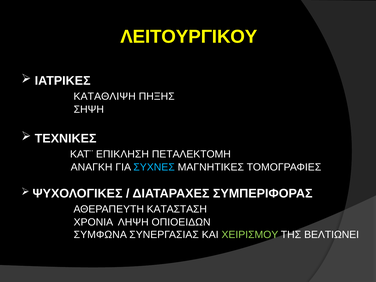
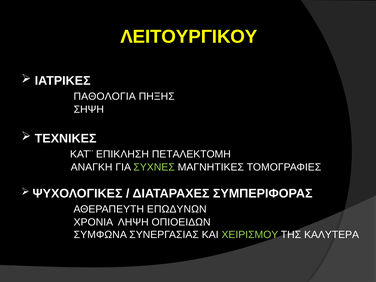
ΚΑΤΑΘΛΙΨΗ: ΚΑΤΑΘΛΙΨΗ -> ΠΑΘΟΛΟΓΙΑ
ΣΥΧΝΕΣ colour: light blue -> light green
ΚΑΤΑΣΤΑΣΗ: ΚΑΤΑΣΤΑΣΗ -> ΕΠΩΔΥΝΩΝ
ΒΕΛΤΙΩΝΕΙ: ΒΕΛΤΙΩΝΕΙ -> ΚΑΛΥΤΕΡΑ
